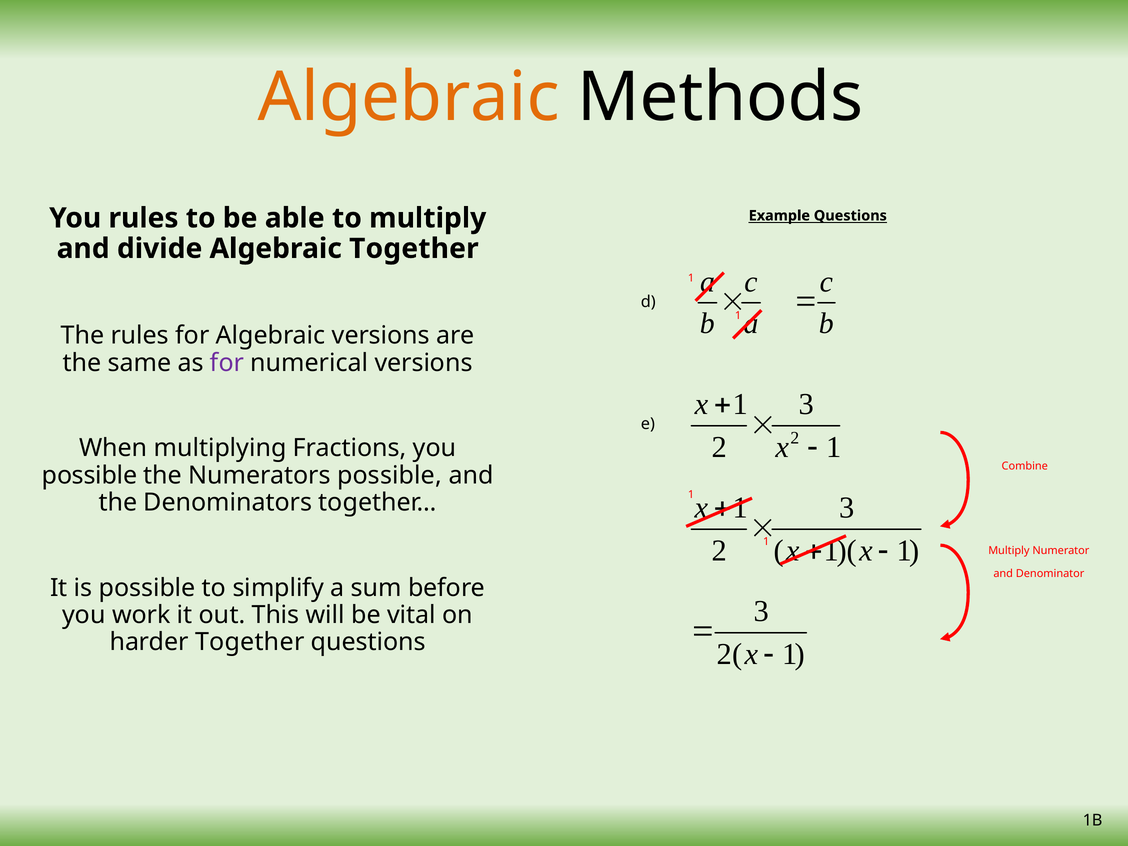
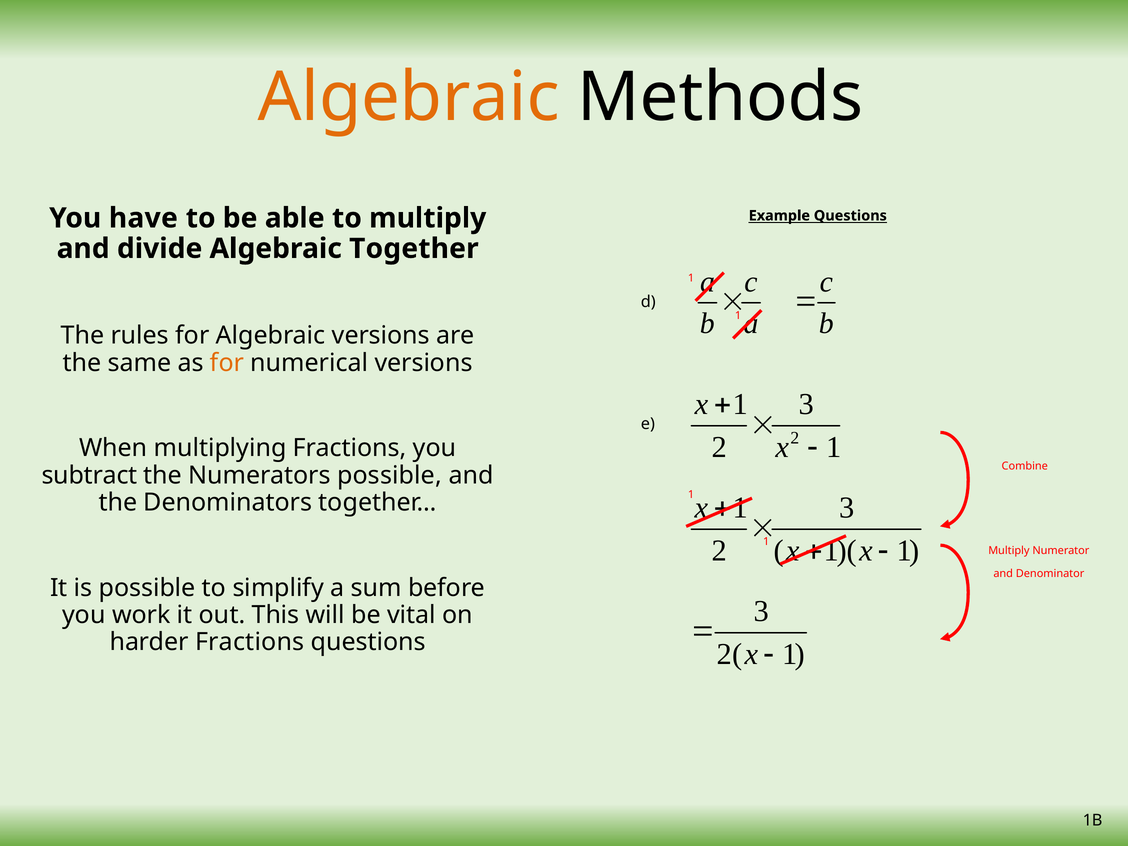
You rules: rules -> have
for at (227, 363) colour: purple -> orange
possible at (90, 475): possible -> subtract
harder Together: Together -> Fractions
